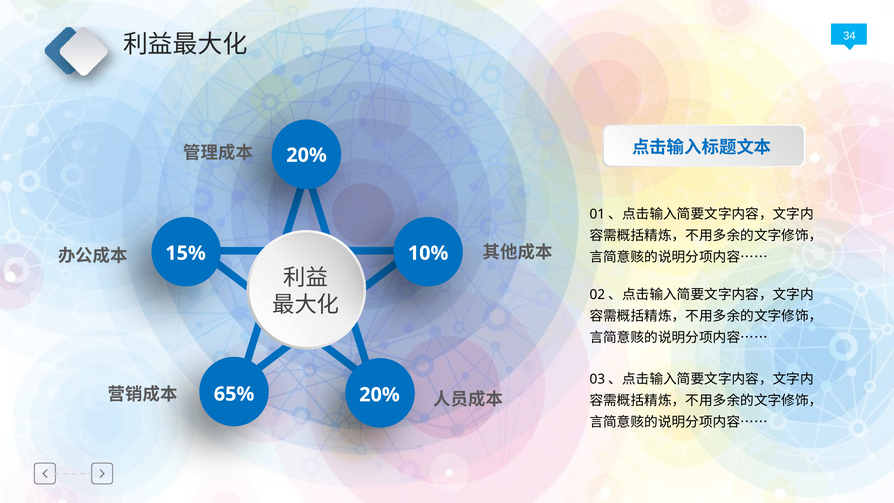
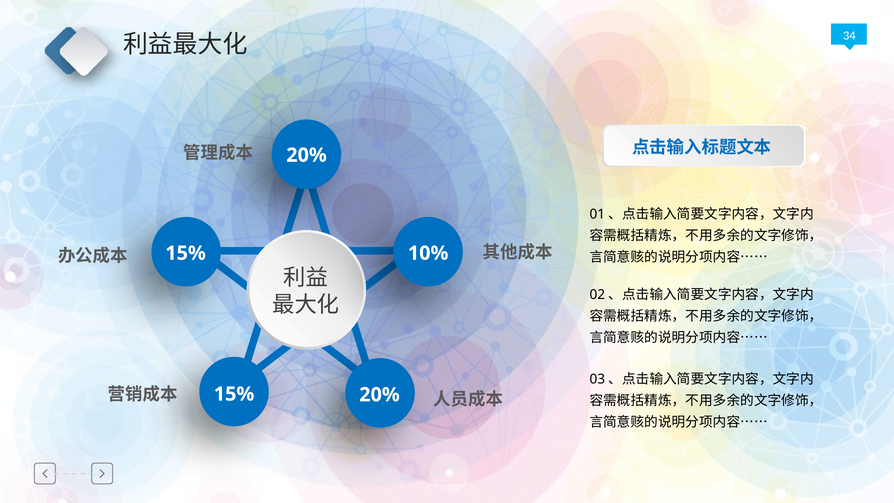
65% at (234, 394): 65% -> 15%
